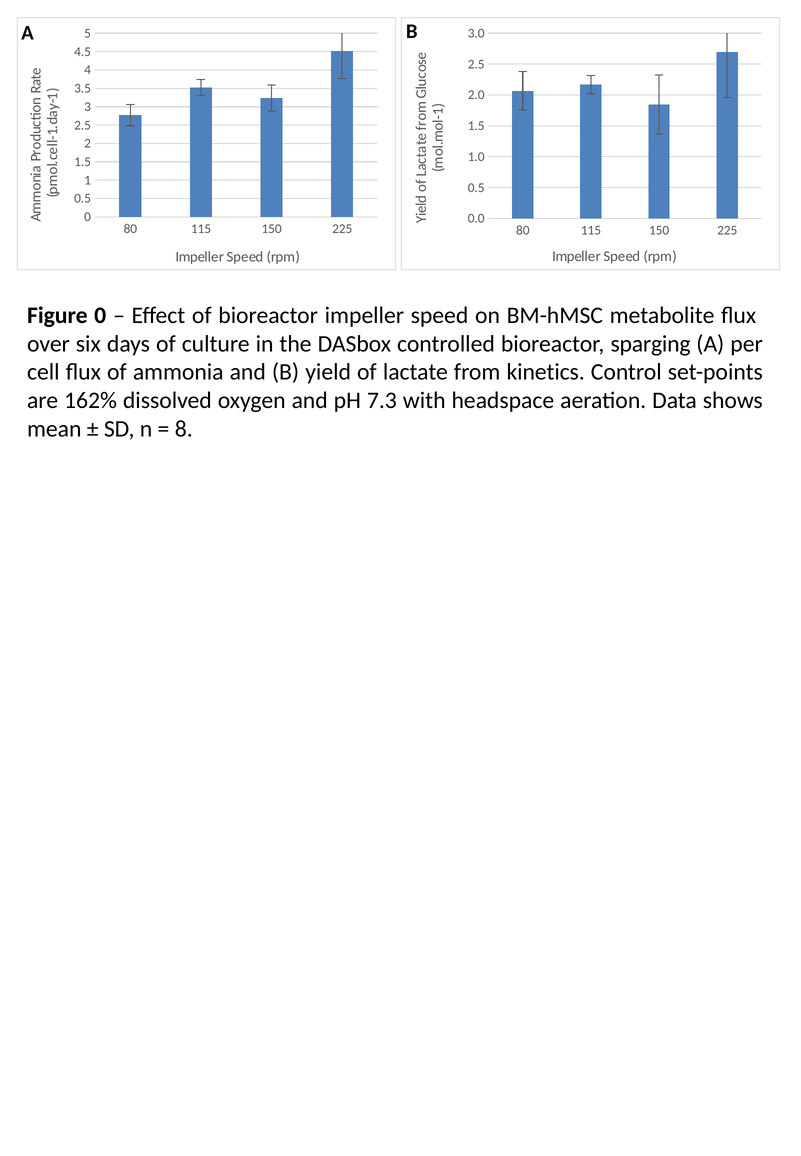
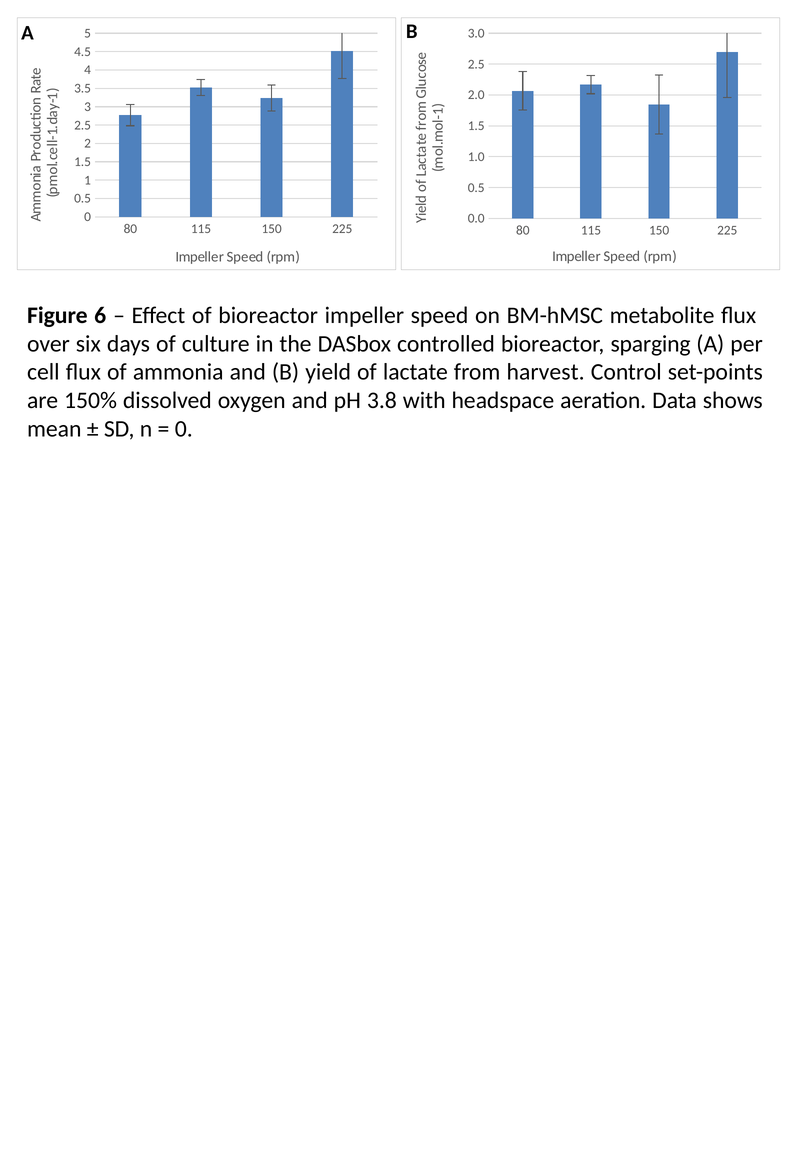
Figure 0: 0 -> 6
kinetics: kinetics -> harvest
162%: 162% -> 150%
7.3: 7.3 -> 3.8
8 at (184, 429): 8 -> 0
